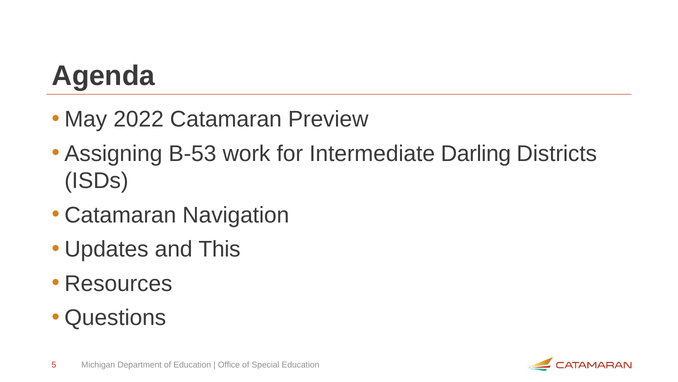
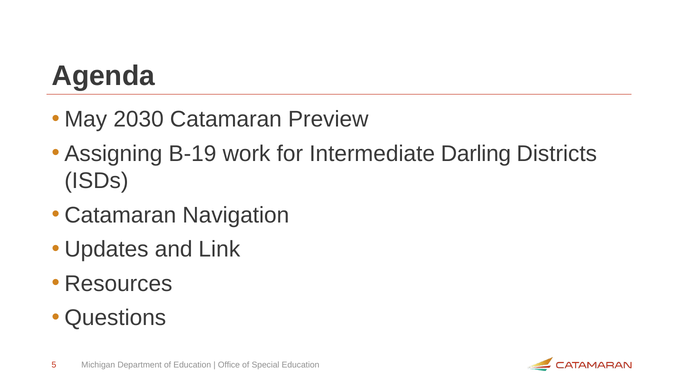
2022: 2022 -> 2030
B-53: B-53 -> B-19
This: This -> Link
